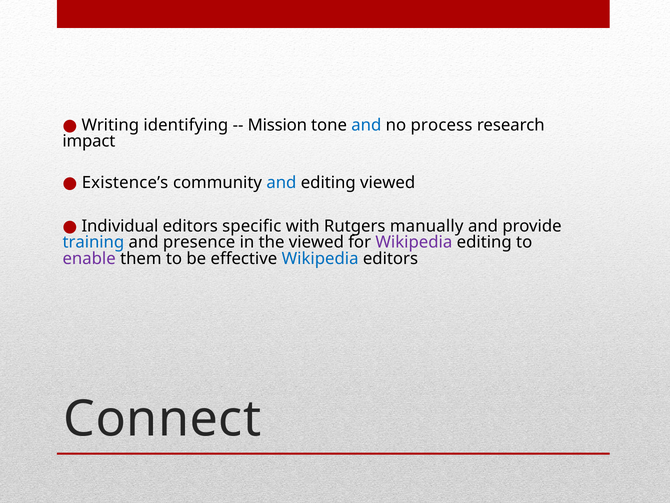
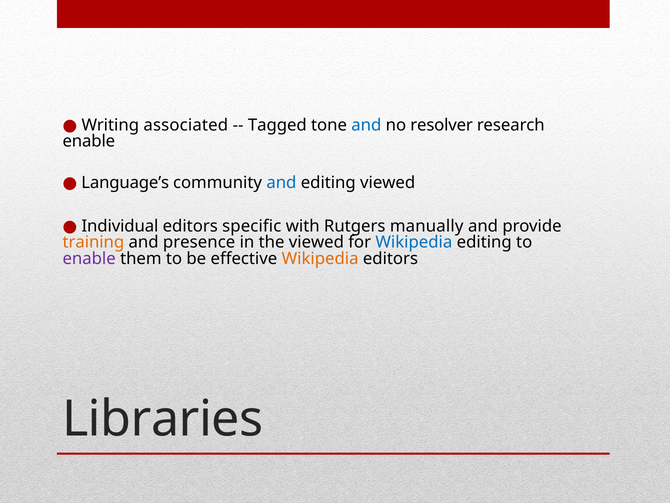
identifying: identifying -> associated
Mission: Mission -> Tagged
process: process -> resolver
impact at (89, 141): impact -> enable
Existence’s: Existence’s -> Language’s
training colour: blue -> orange
Wikipedia at (414, 242) colour: purple -> blue
Wikipedia at (320, 258) colour: blue -> orange
Connect: Connect -> Libraries
